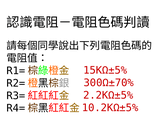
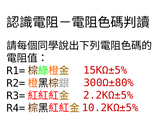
300Ω±70%: 300Ω±70% -> 300Ω±80%
